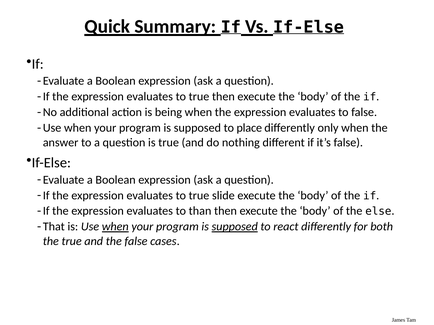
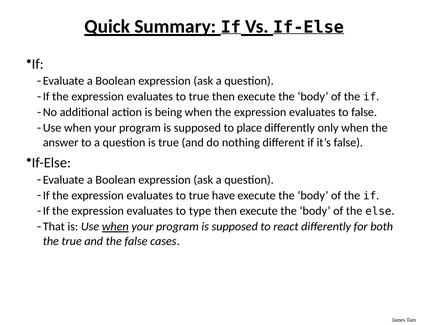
slide: slide -> have
than: than -> type
supposed at (235, 227) underline: present -> none
